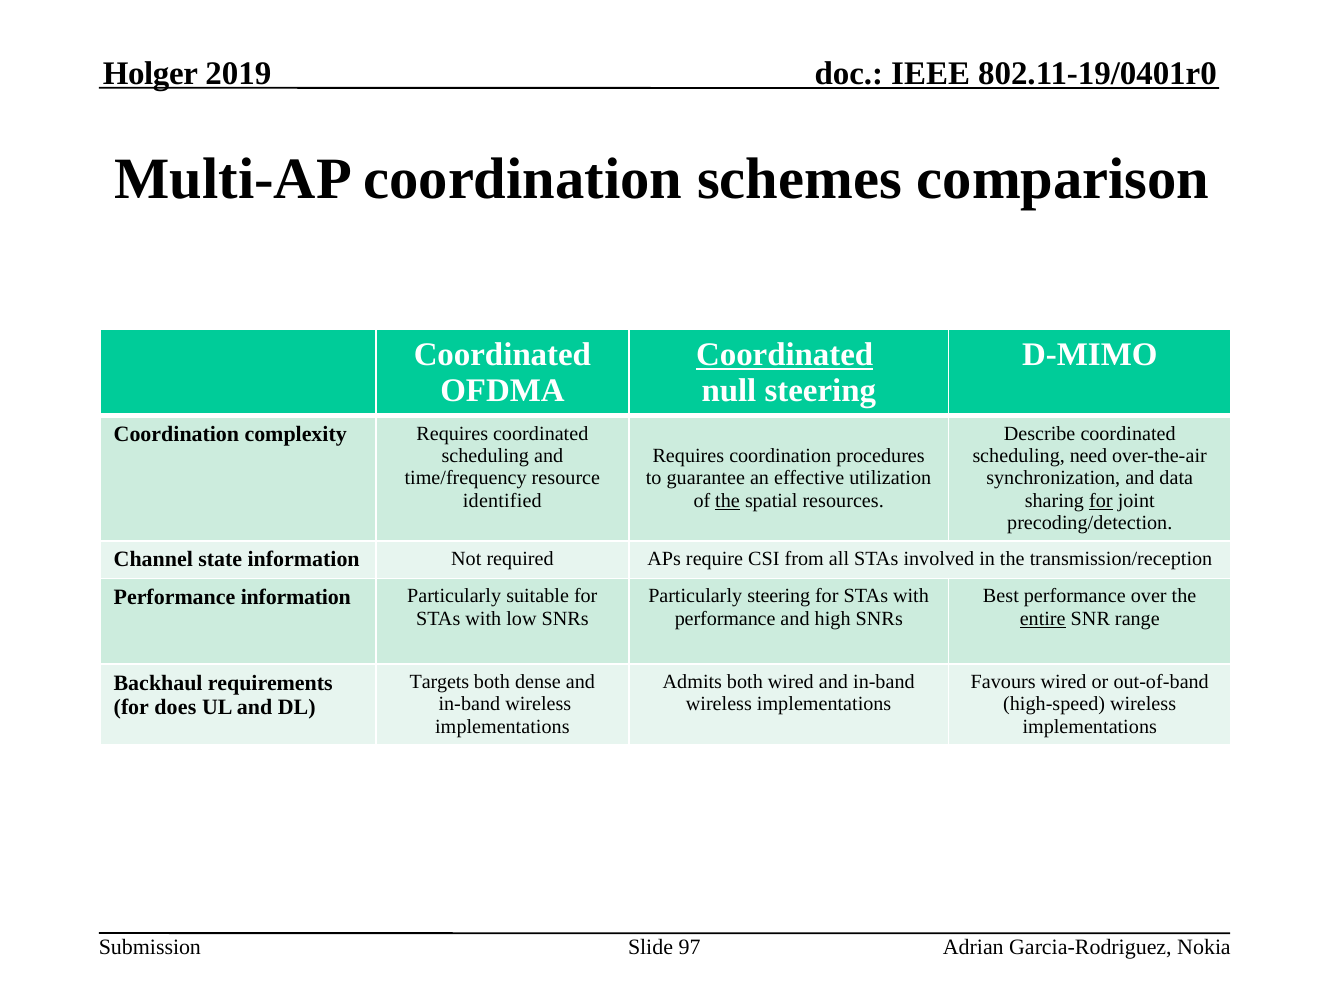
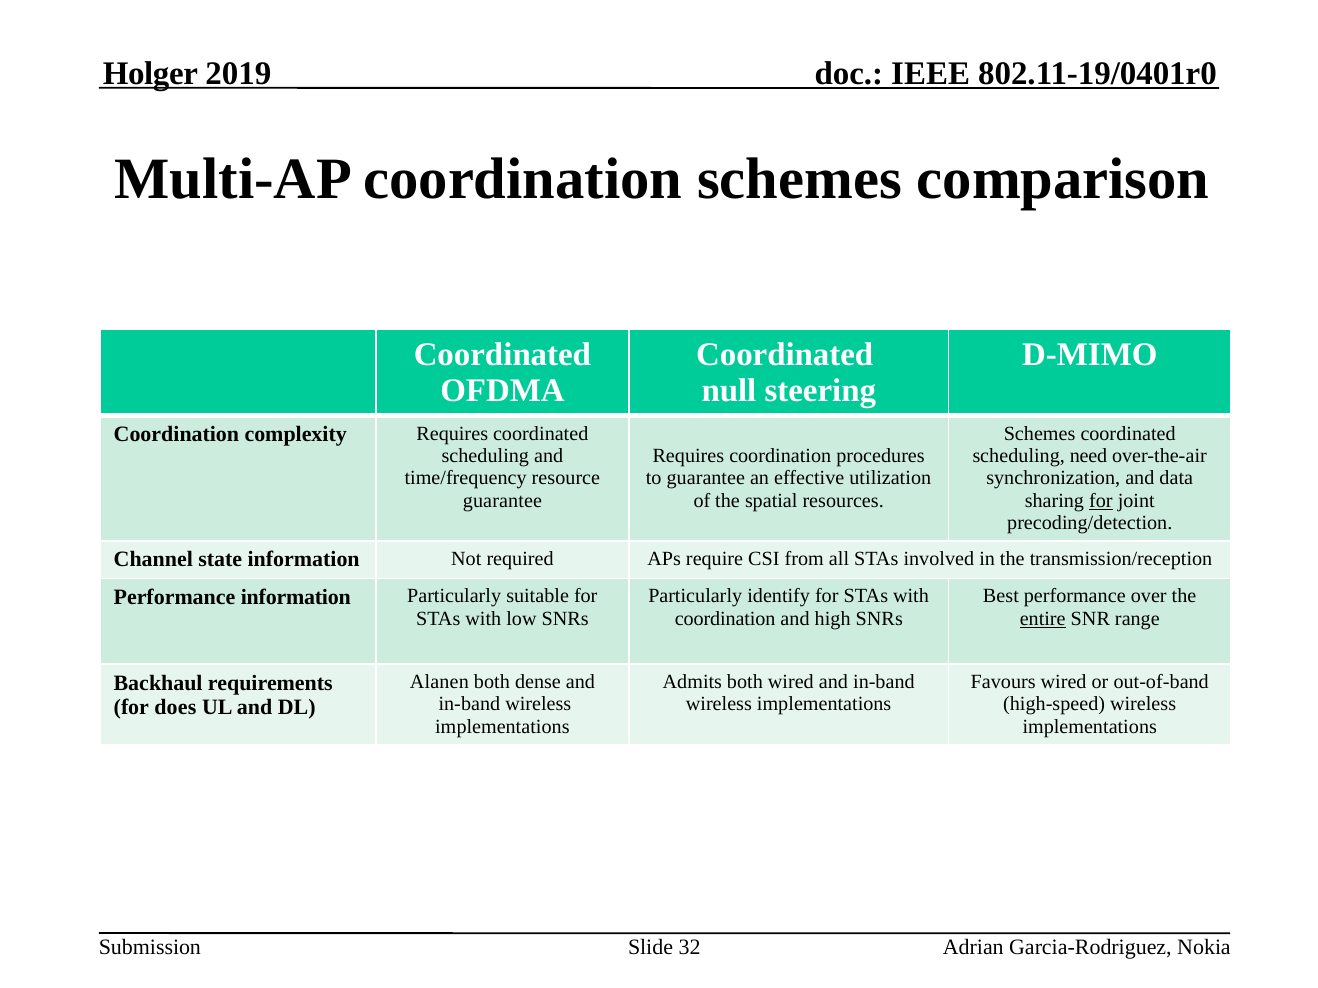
Coordinated at (785, 355) underline: present -> none
Describe at (1040, 434): Describe -> Schemes
identified at (502, 501): identified -> guarantee
the at (728, 501) underline: present -> none
Particularly steering: steering -> identify
performance at (725, 619): performance -> coordination
Targets: Targets -> Alanen
97: 97 -> 32
